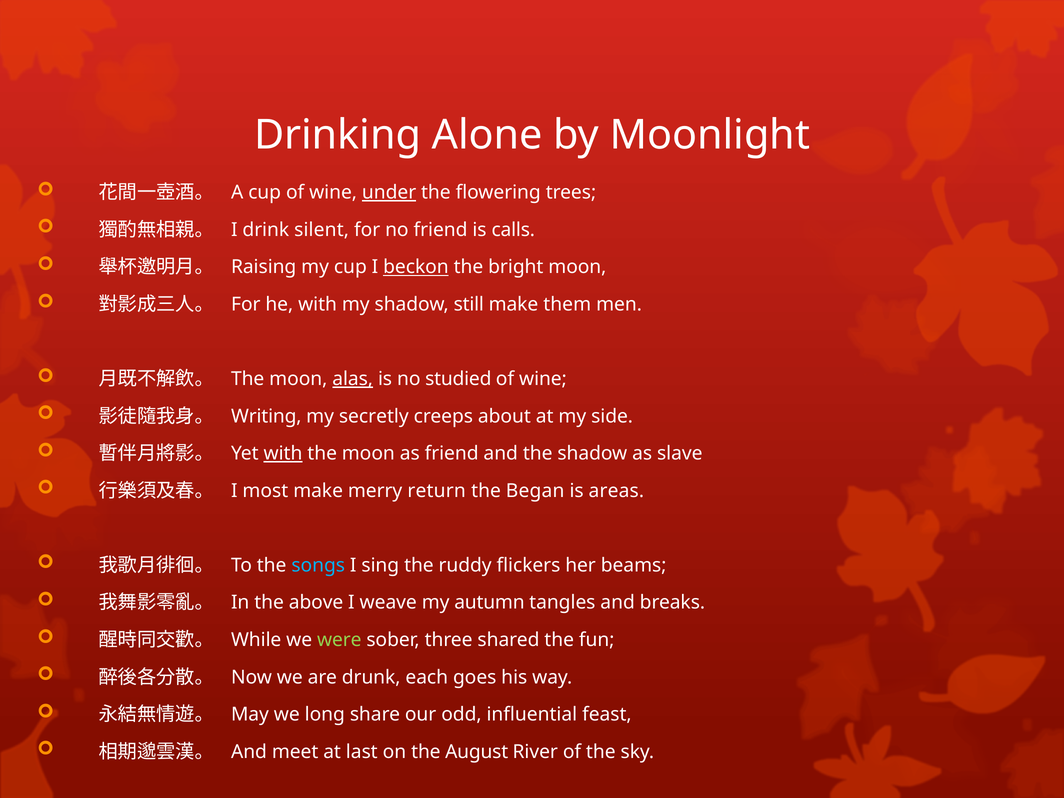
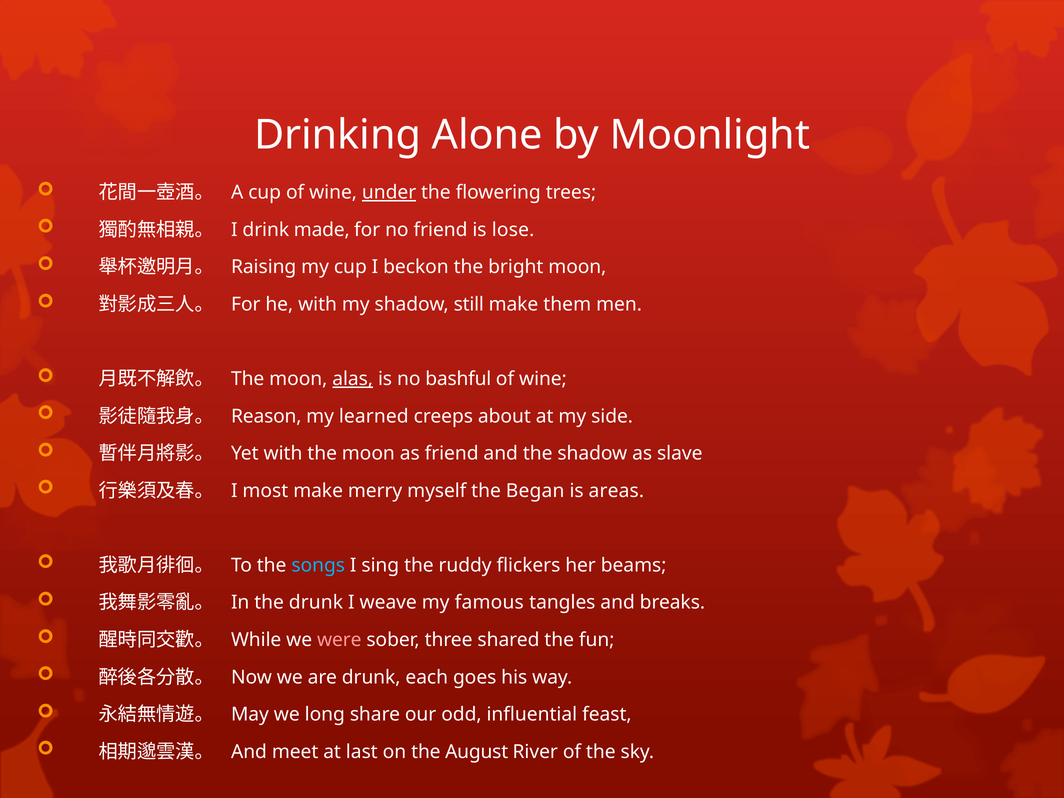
silent: silent -> made
calls: calls -> lose
beckon underline: present -> none
studied: studied -> bashful
Writing: Writing -> Reason
secretly: secretly -> learned
with at (283, 454) underline: present -> none
return: return -> myself
the above: above -> drunk
autumn: autumn -> famous
were colour: light green -> pink
